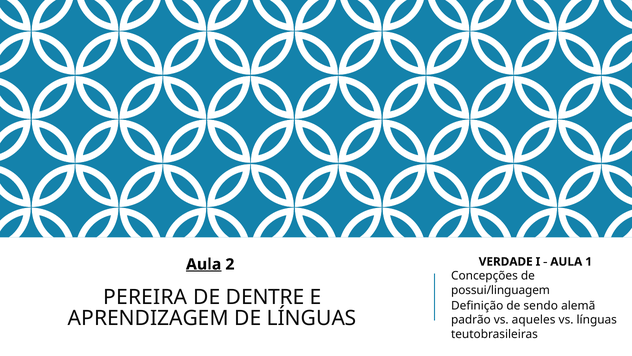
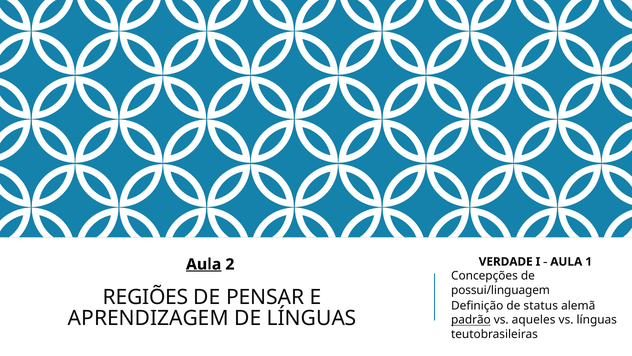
PEREIRA: PEREIRA -> REGIÕES
DENTRE: DENTRE -> PENSAR
sendo: sendo -> status
padrão underline: none -> present
